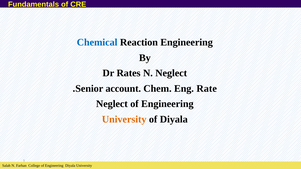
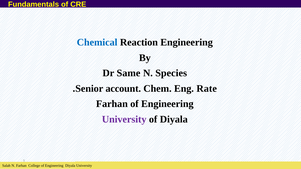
Rates: Rates -> Same
N Neglect: Neglect -> Species
Neglect at (112, 104): Neglect -> Farhan
University at (124, 119) colour: orange -> purple
